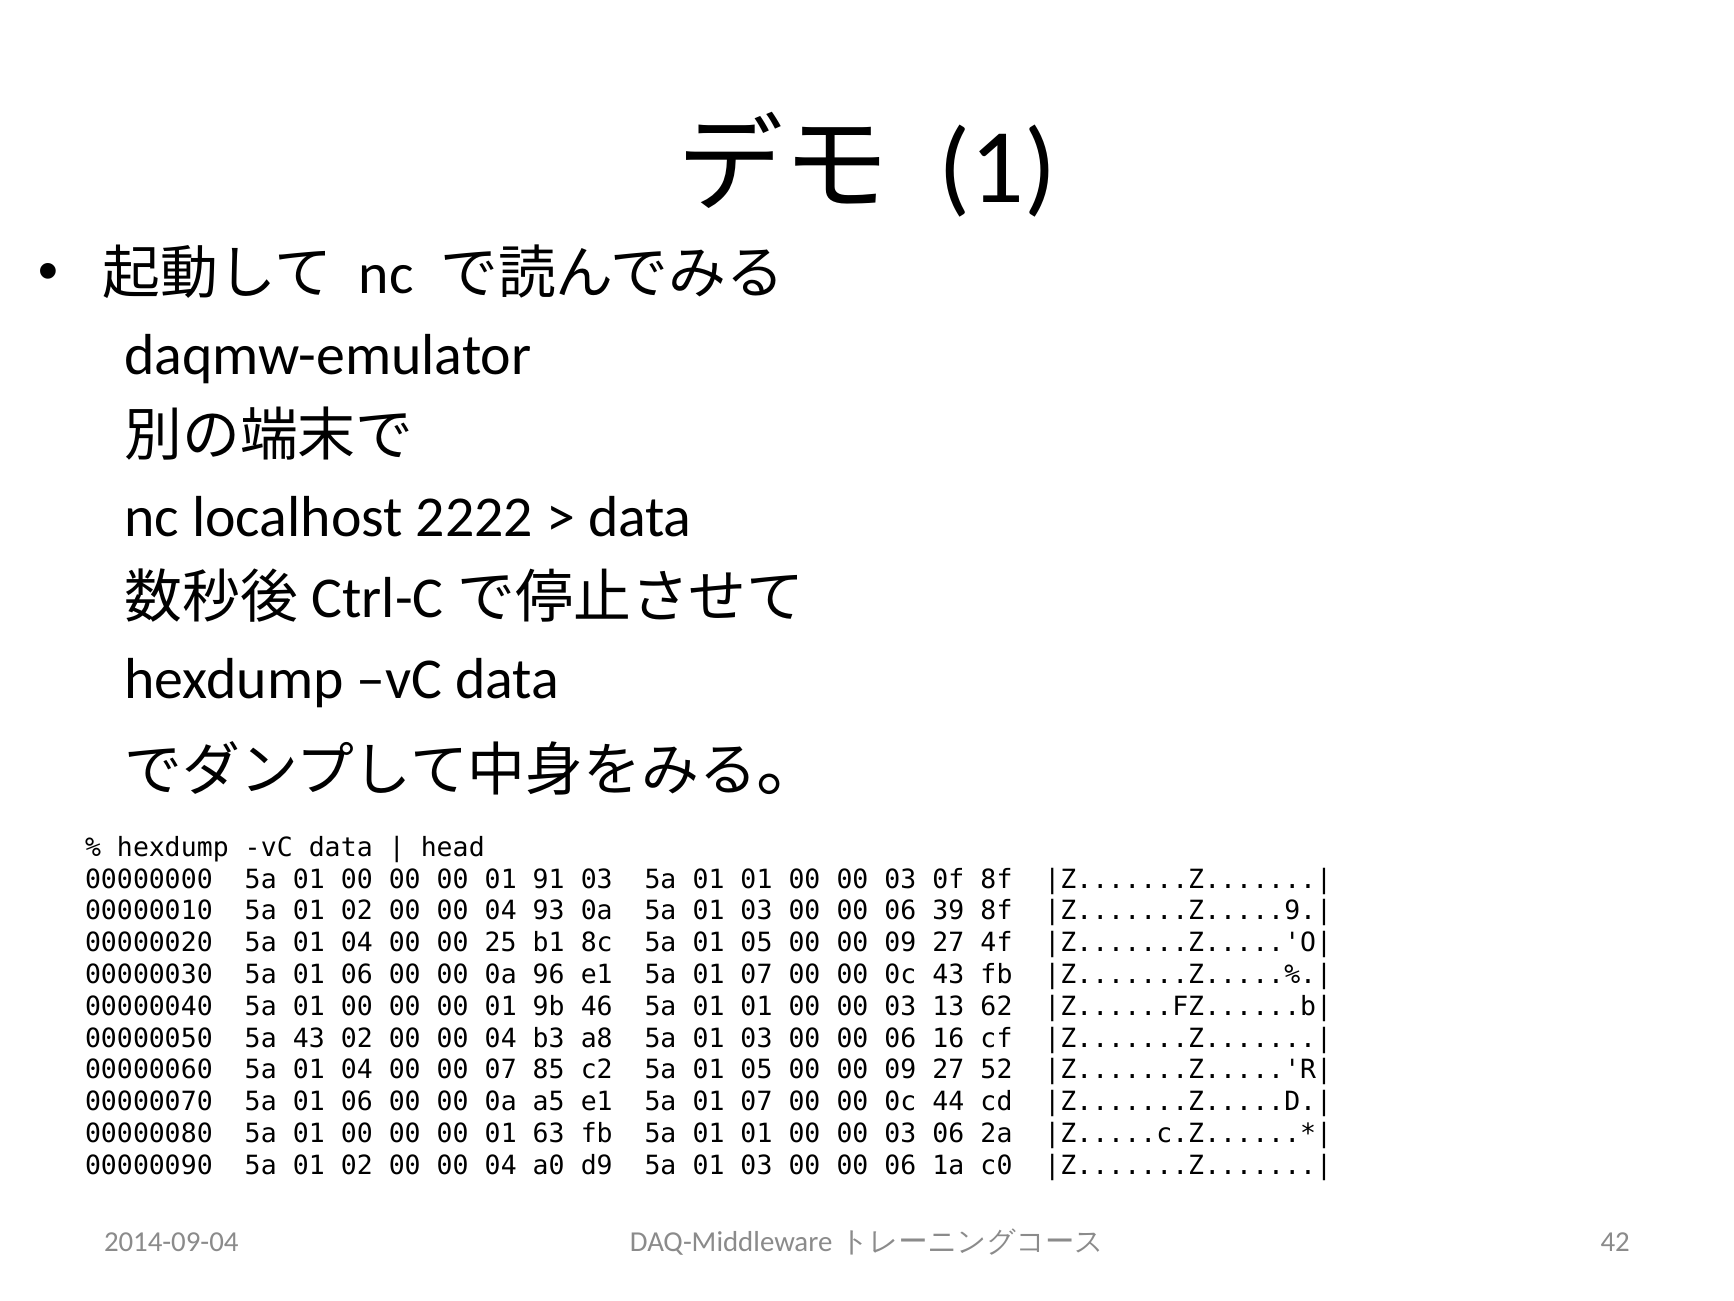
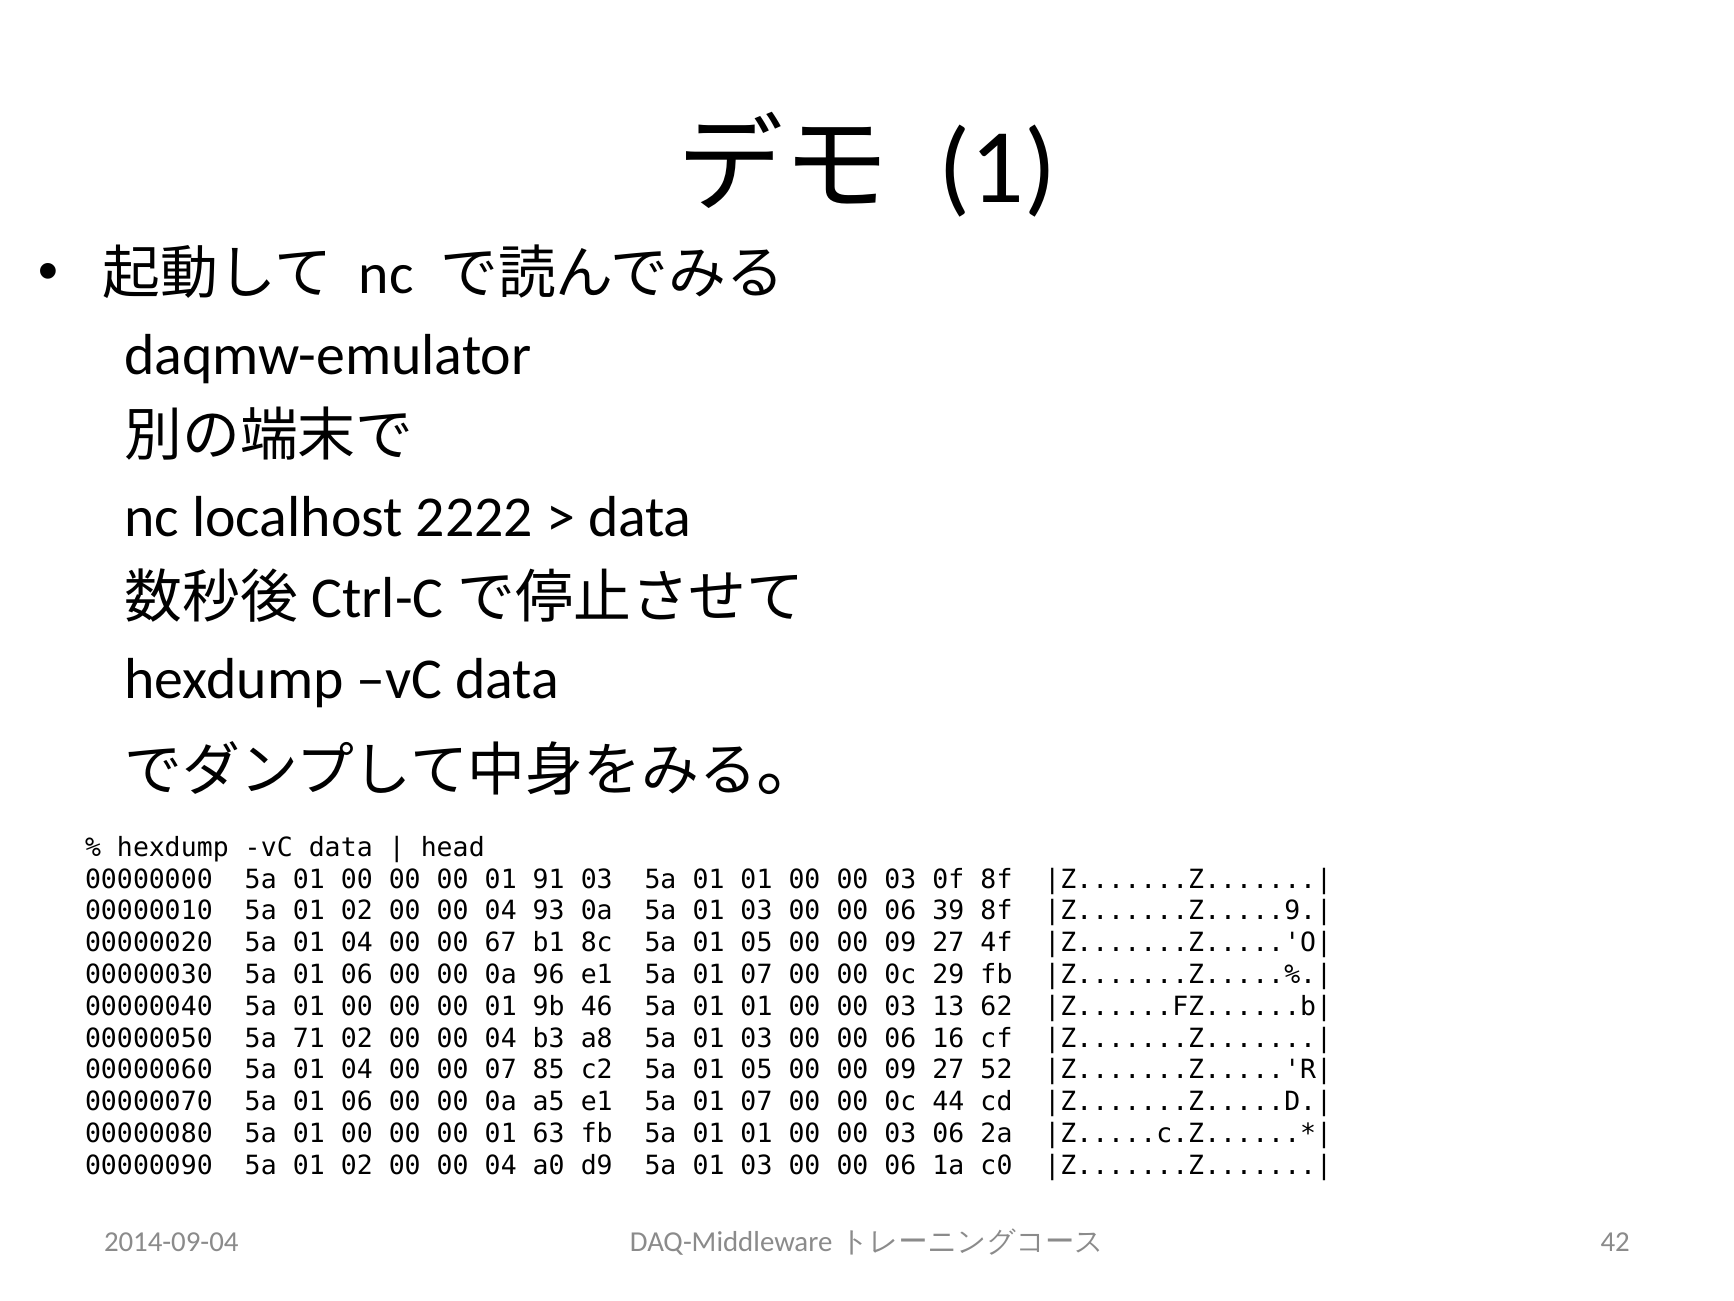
25: 25 -> 67
0c 43: 43 -> 29
5a 43: 43 -> 71
